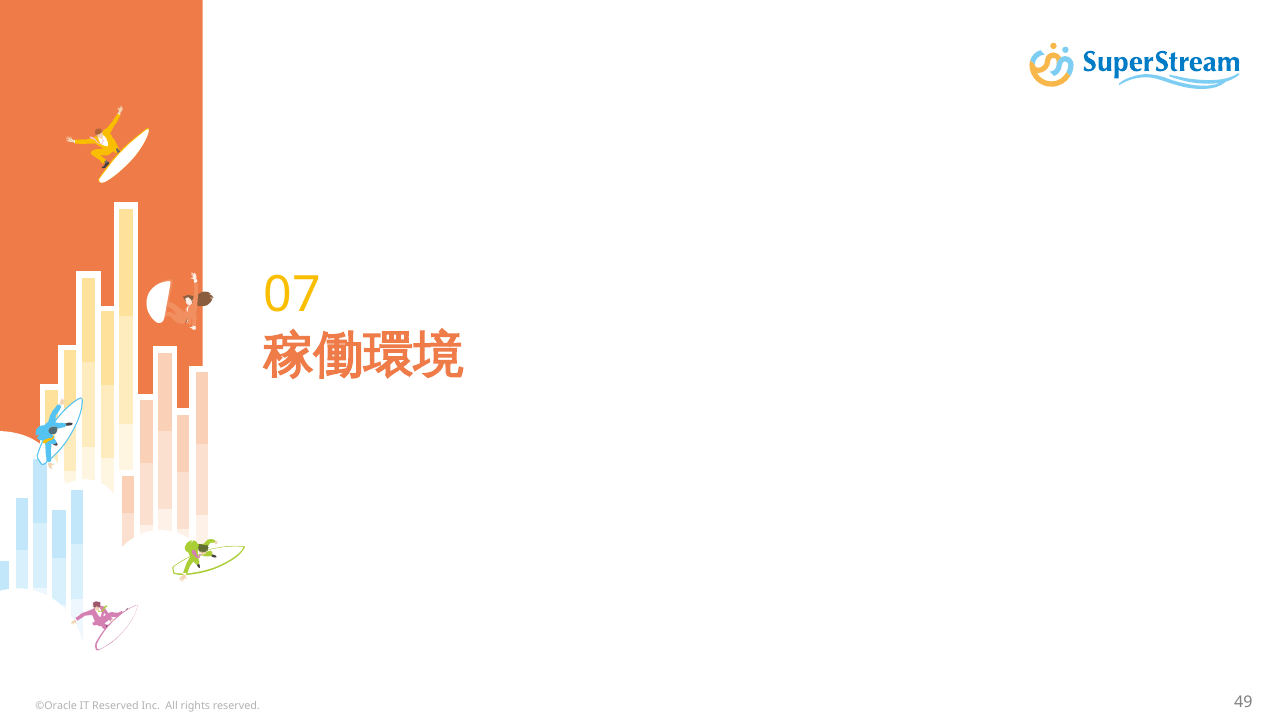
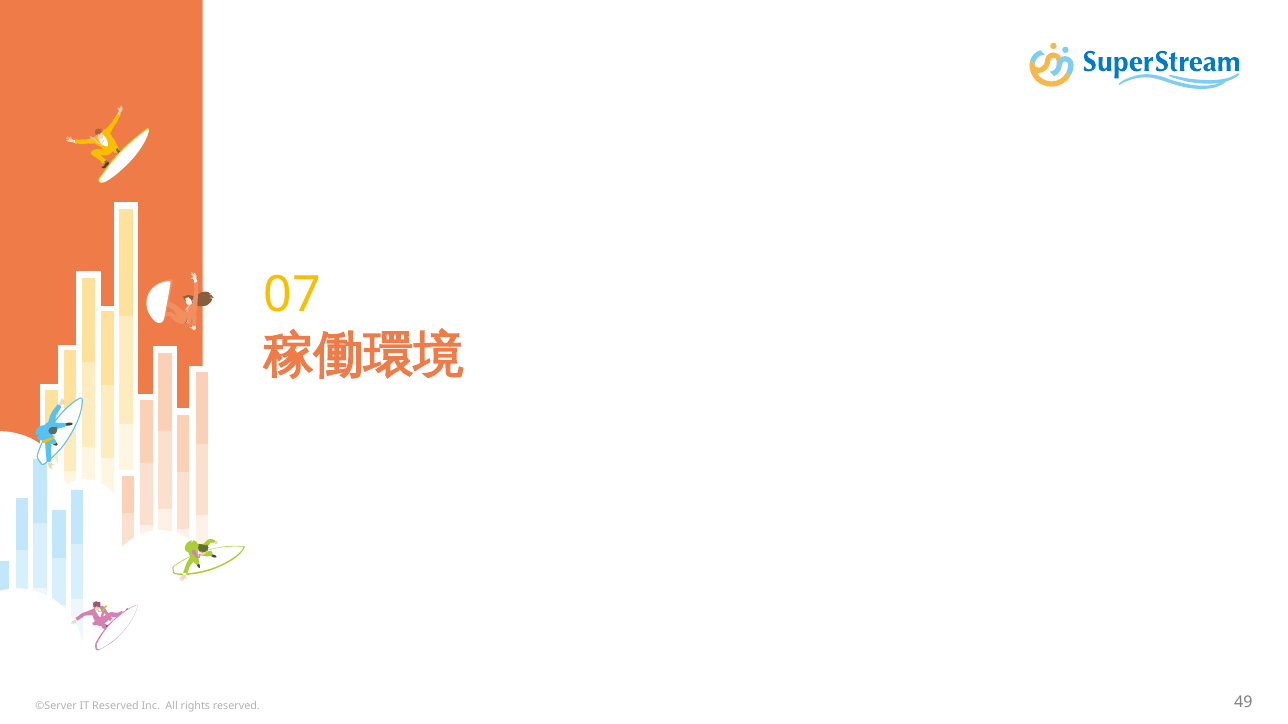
©Oracle: ©Oracle -> ©Server
